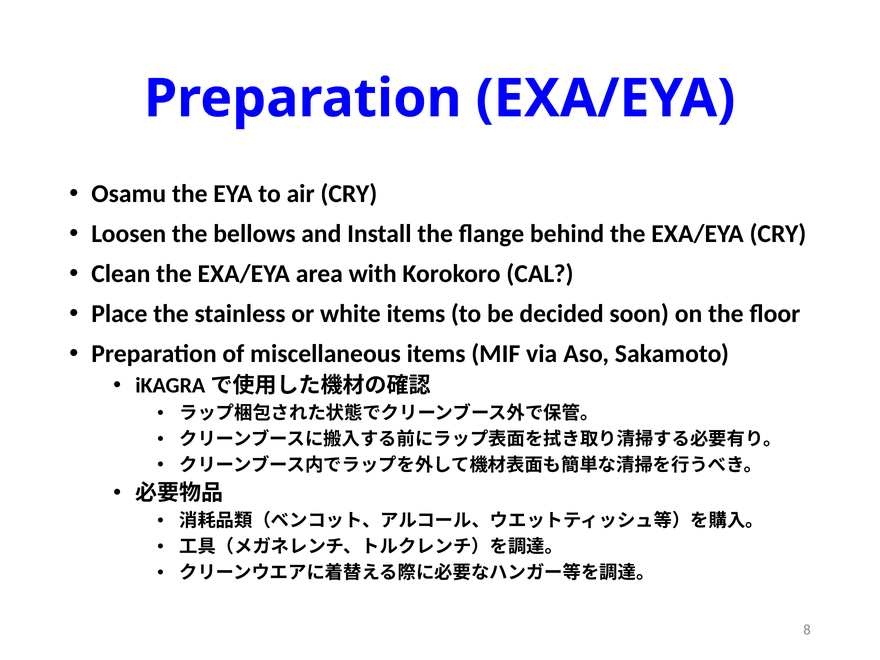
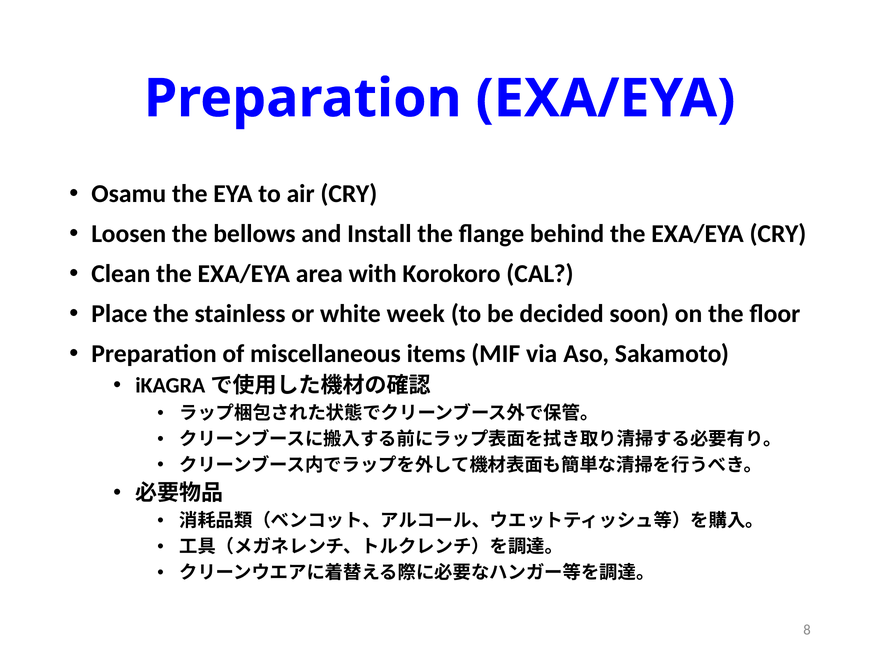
white items: items -> week
